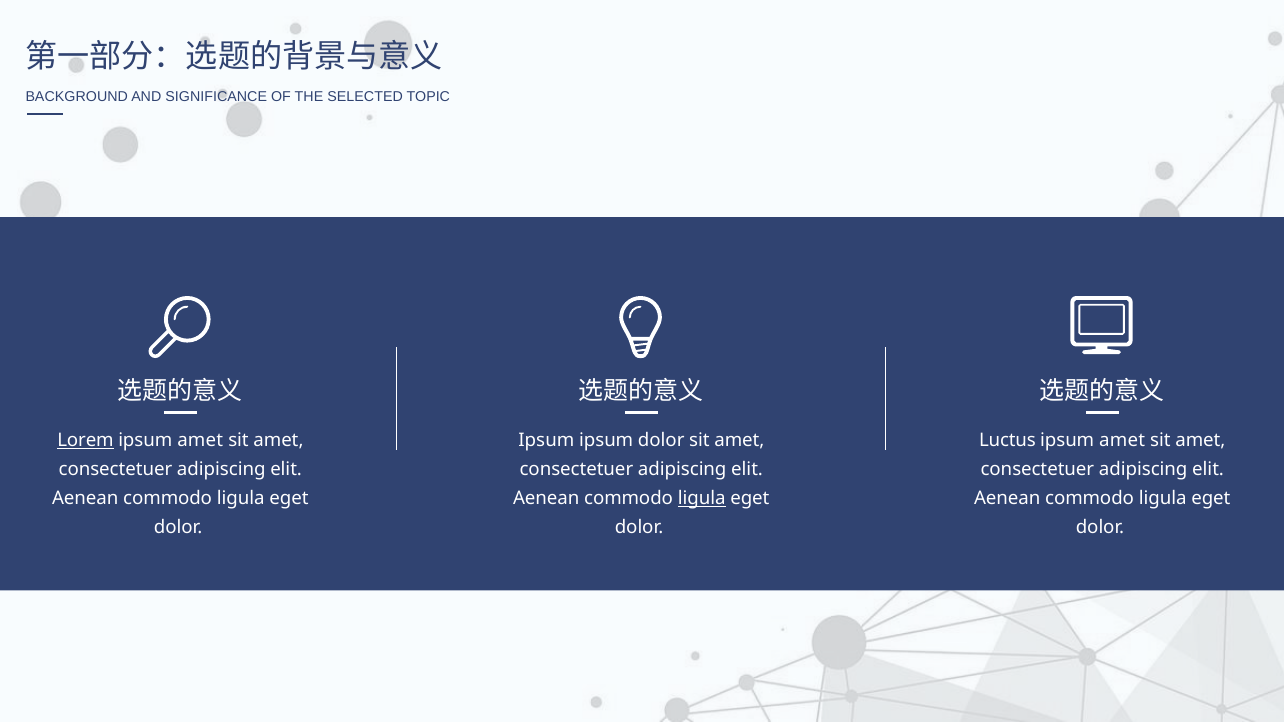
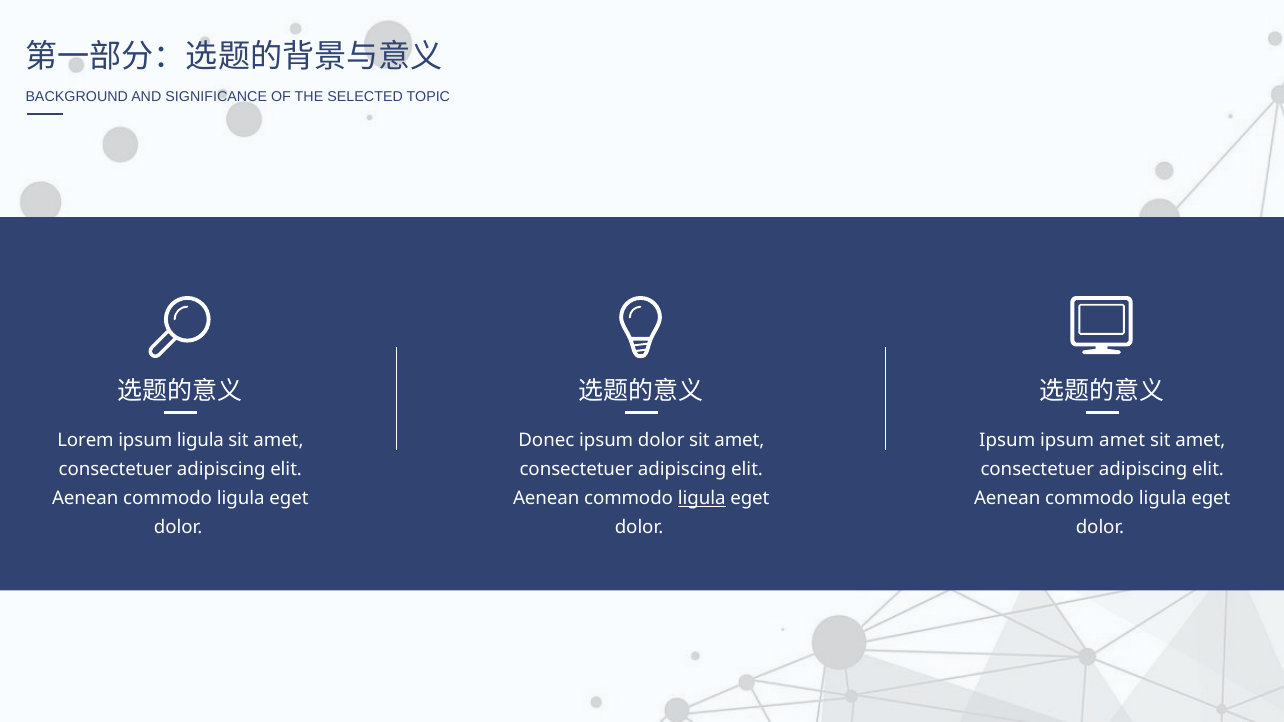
Lorem underline: present -> none
amet at (200, 440): amet -> ligula
Ipsum at (546, 440): Ipsum -> Donec
Luctus at (1007, 440): Luctus -> Ipsum
